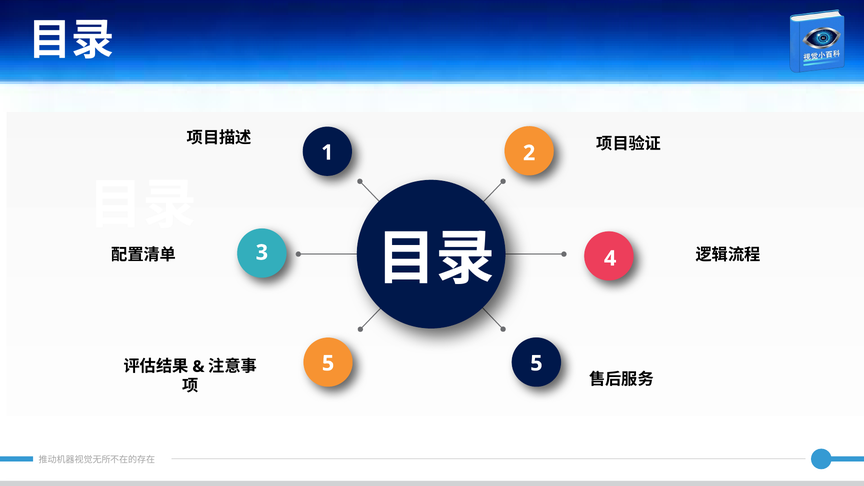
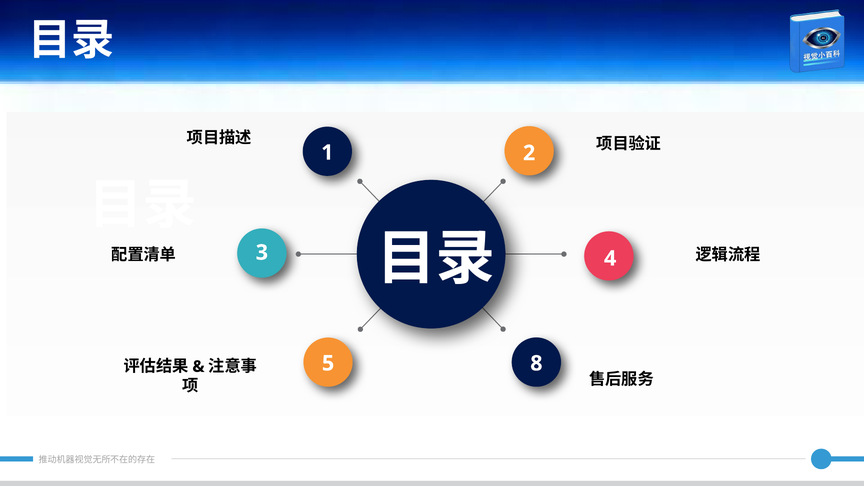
5 5: 5 -> 8
